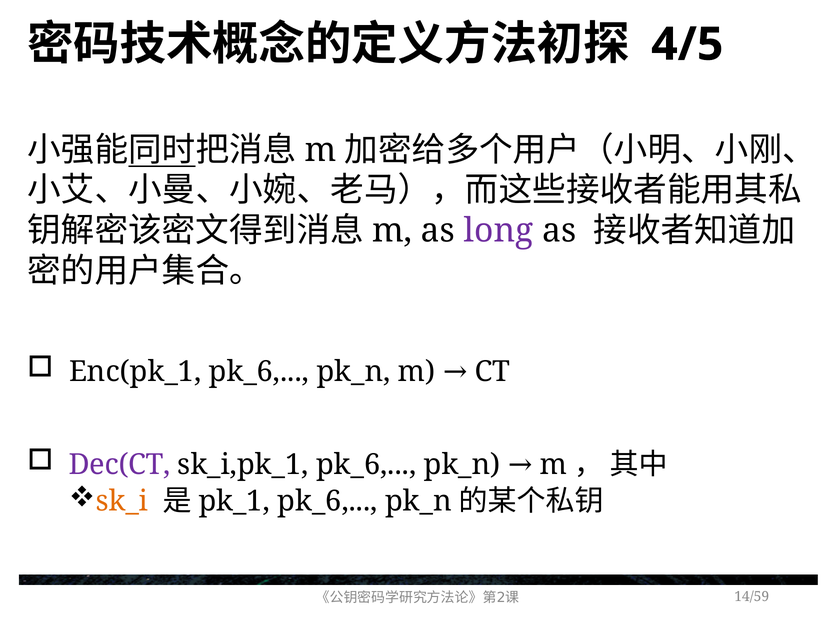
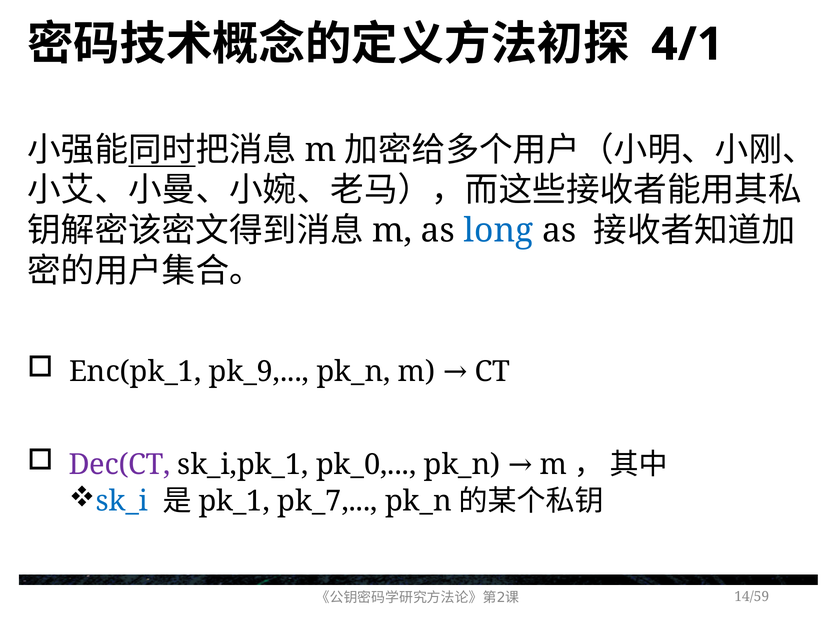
4/5: 4/5 -> 4/1
long colour: purple -> blue
Enc(pk_1 pk_6: pk_6 -> pk_9
sk_i,pk_1 pk_6: pk_6 -> pk_0
sk_i colour: orange -> blue
pk_6 at (328, 501): pk_6 -> pk_7
